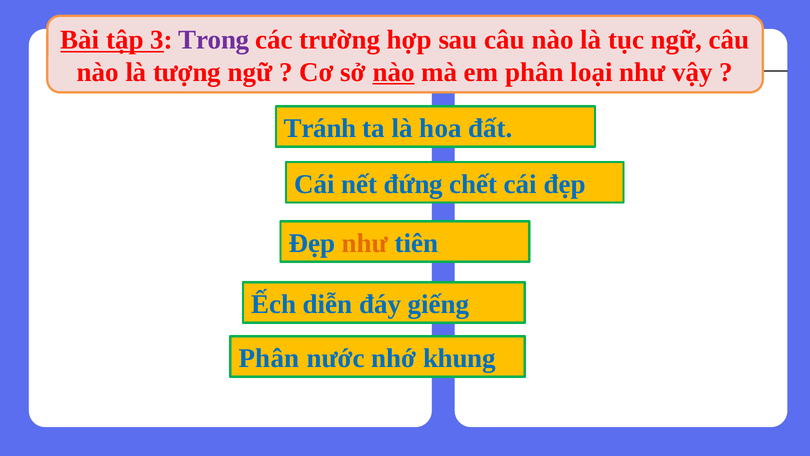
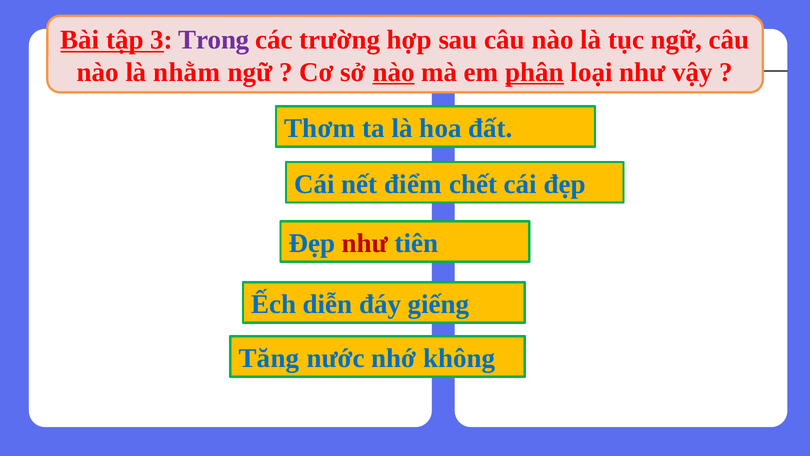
tượng: tượng -> nhằm
phân at (535, 72) underline: none -> present
Tránh: Tránh -> Thơm
đứng: đứng -> điểm
như at (365, 243) colour: orange -> red
Phân at (269, 358): Phân -> Tăng
khung: khung -> không
